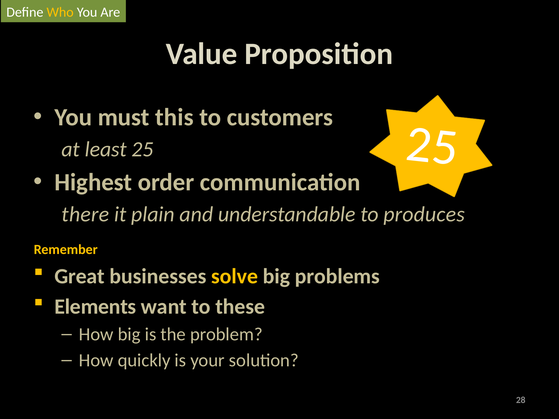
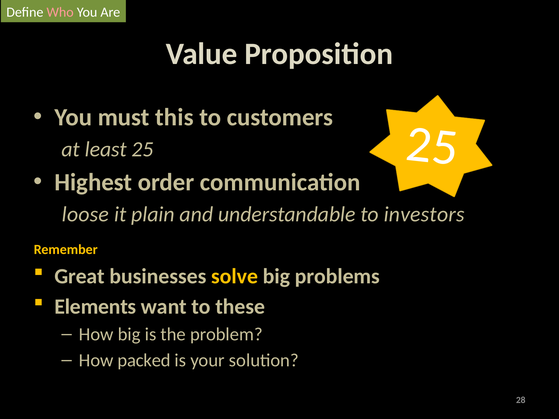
Who colour: yellow -> pink
there: there -> loose
produces: produces -> investors
quickly: quickly -> packed
